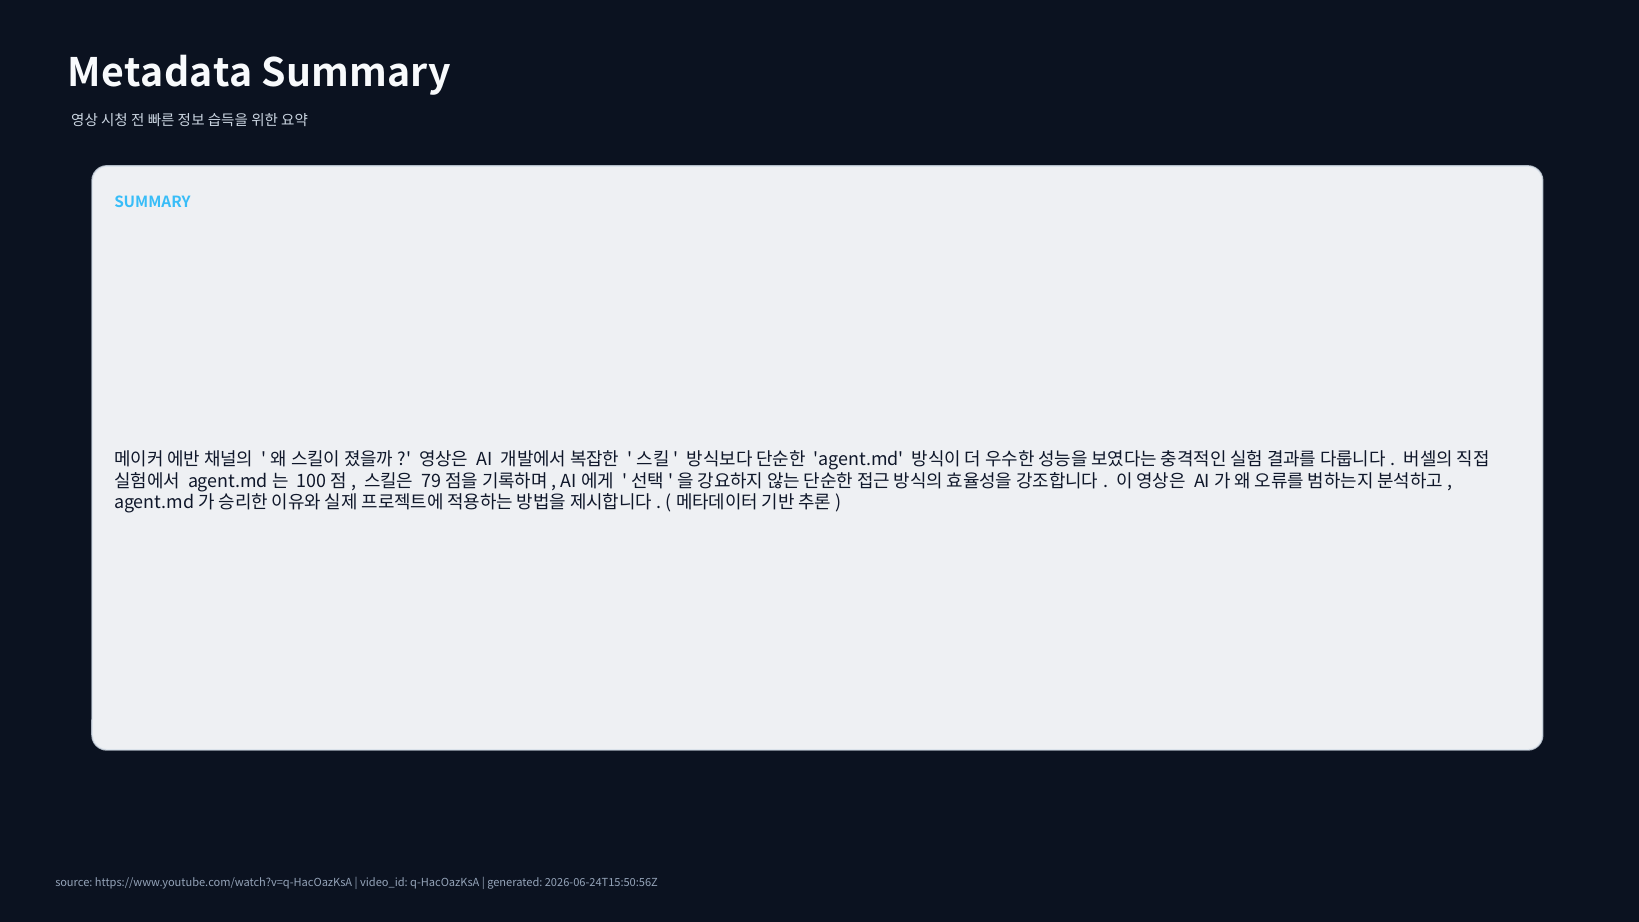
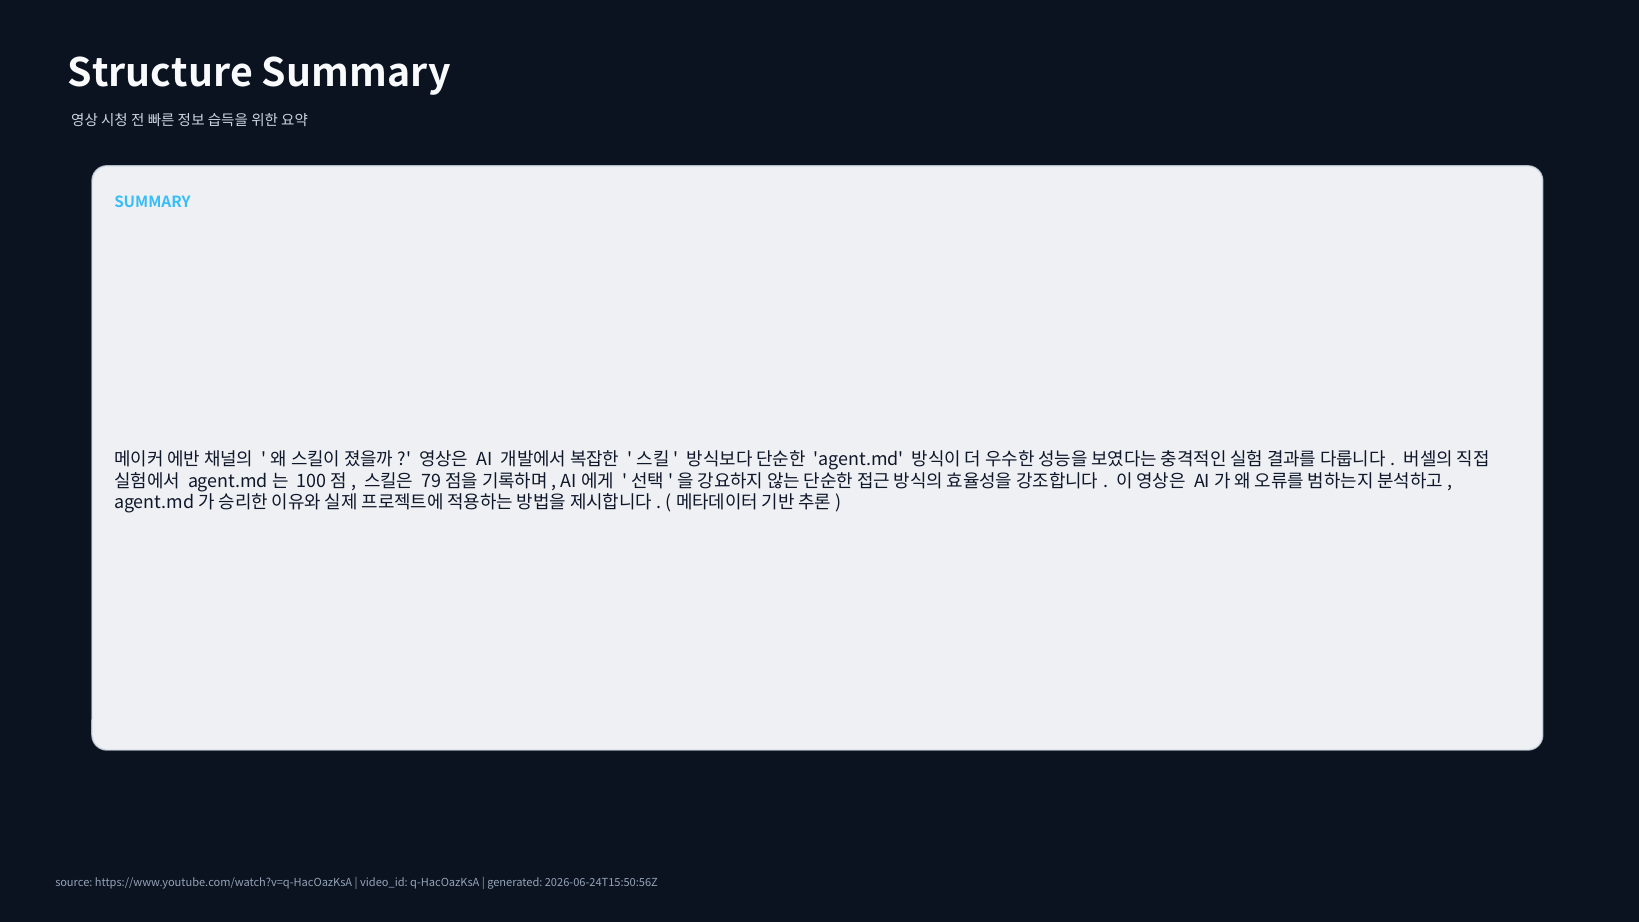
Metadata: Metadata -> Structure
